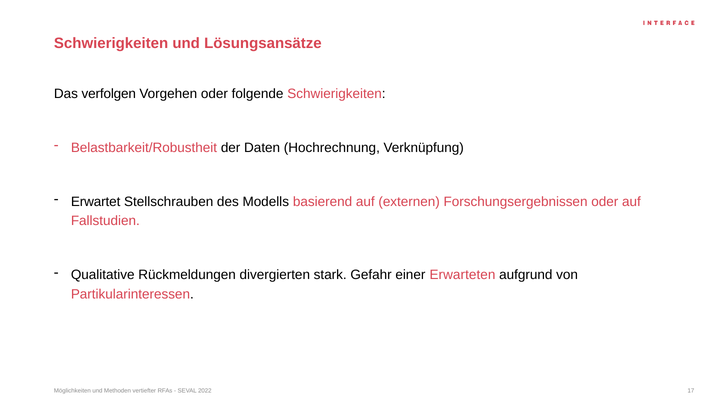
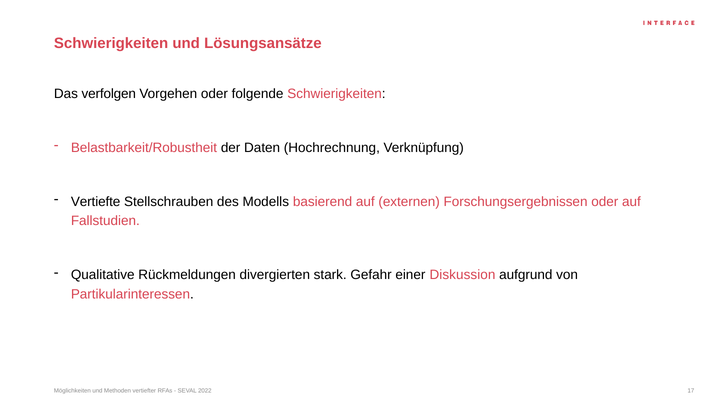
Erwartet: Erwartet -> Vertiefte
Erwarteten: Erwarteten -> Diskussion
